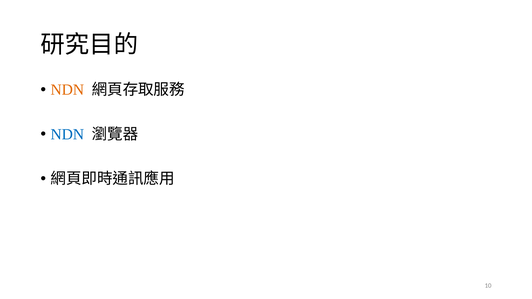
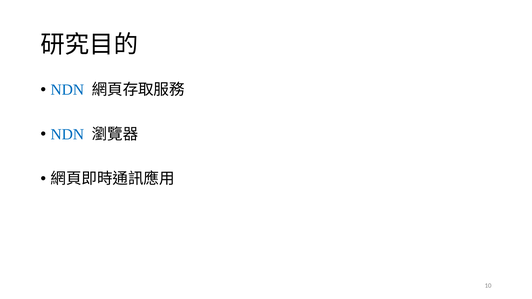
NDN at (67, 90) colour: orange -> blue
